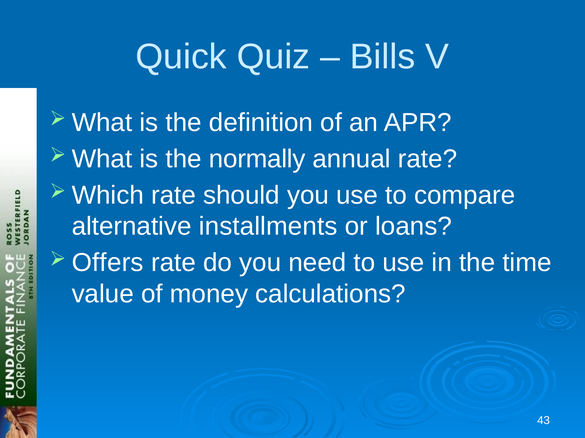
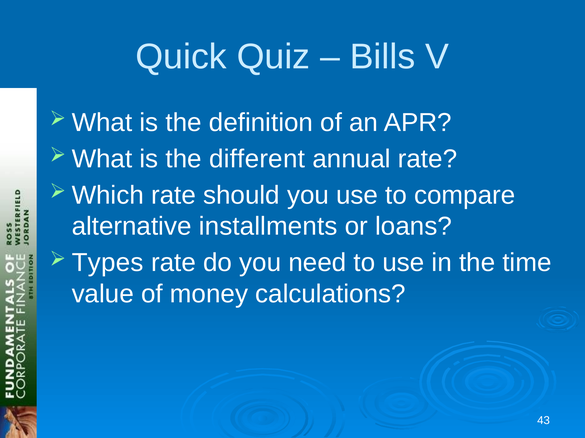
normally: normally -> different
Offers: Offers -> Types
